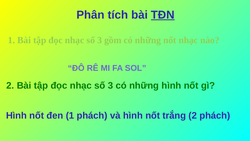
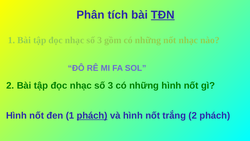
phách at (92, 115) underline: none -> present
